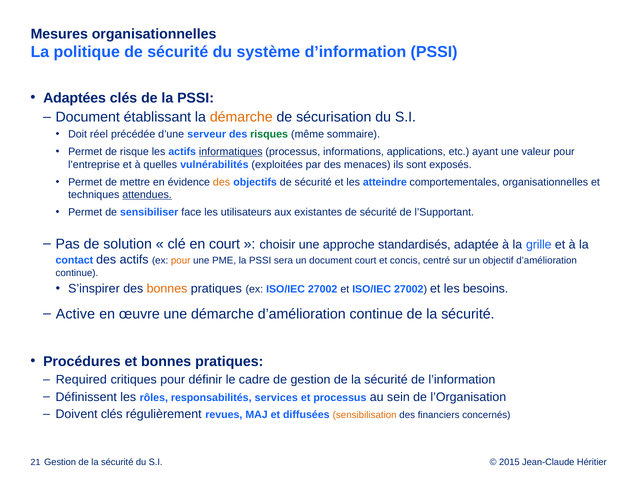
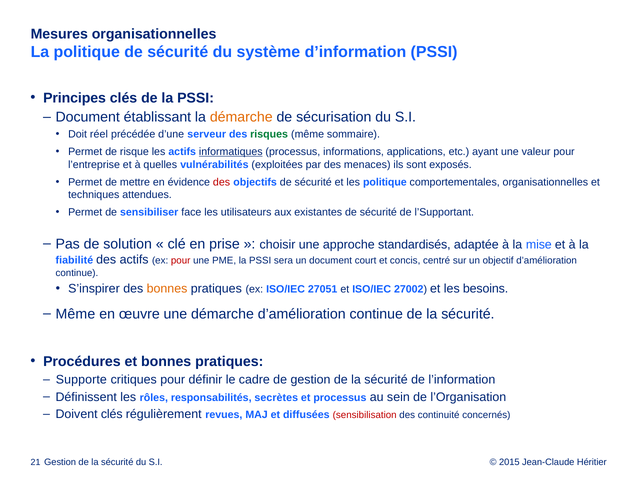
Adaptées: Adaptées -> Principes
des at (222, 182) colour: orange -> red
les atteindre: atteindre -> politique
attendues underline: present -> none
en court: court -> prise
grille: grille -> mise
contact: contact -> fiabilité
pour at (181, 260) colour: orange -> red
ex ISO/IEC 27002: 27002 -> 27051
Active at (75, 314): Active -> Même
Required: Required -> Supporte
services: services -> secrètes
sensibilisation colour: orange -> red
financiers: financiers -> continuité
